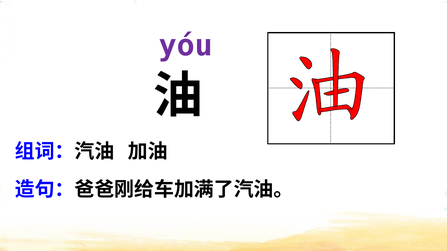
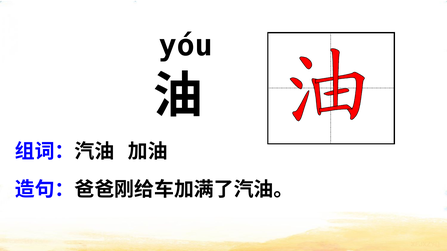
yóu colour: purple -> black
